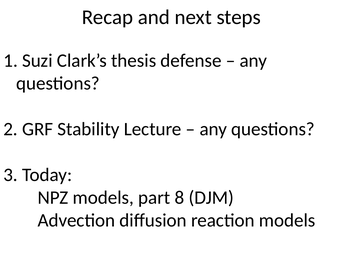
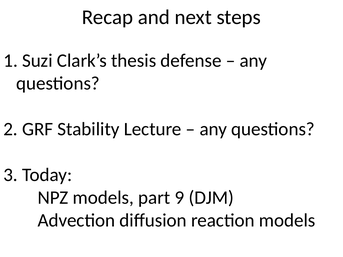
8: 8 -> 9
